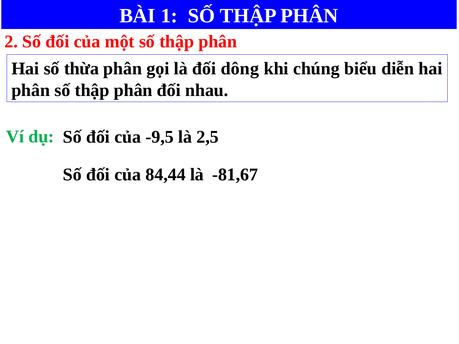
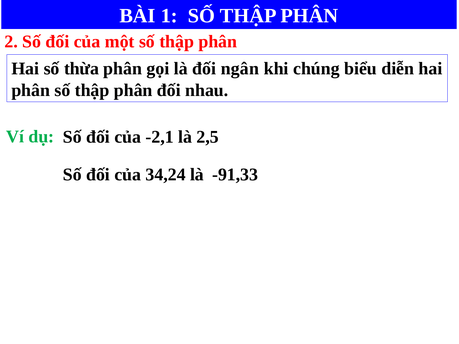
dông: dông -> ngân
-9,5: -9,5 -> -2,1
84,44: 84,44 -> 34,24
-81,67: -81,67 -> -91,33
